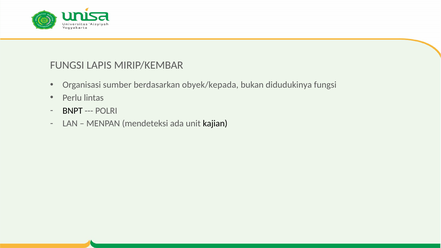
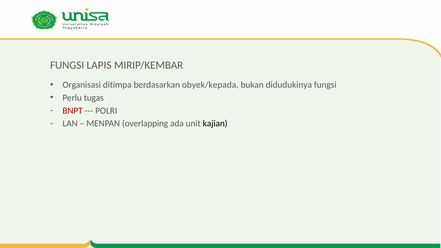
sumber: sumber -> ditimpa
lintas: lintas -> tugas
BNPT colour: black -> red
mendeteksi: mendeteksi -> overlapping
